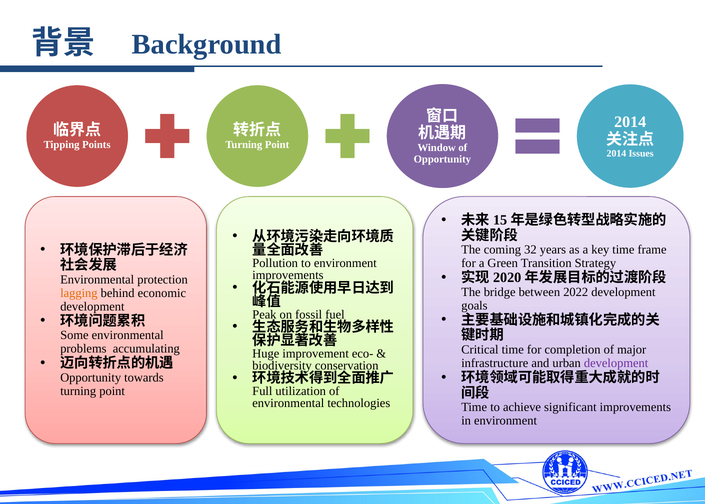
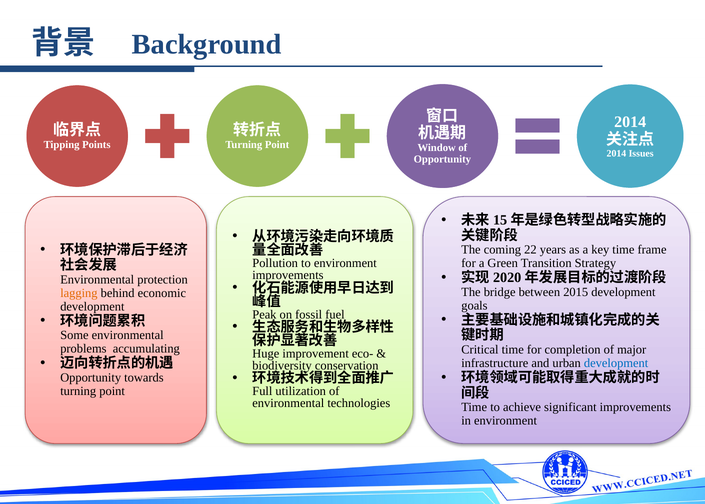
32: 32 -> 22
2022: 2022 -> 2015
development at (616, 363) colour: purple -> blue
